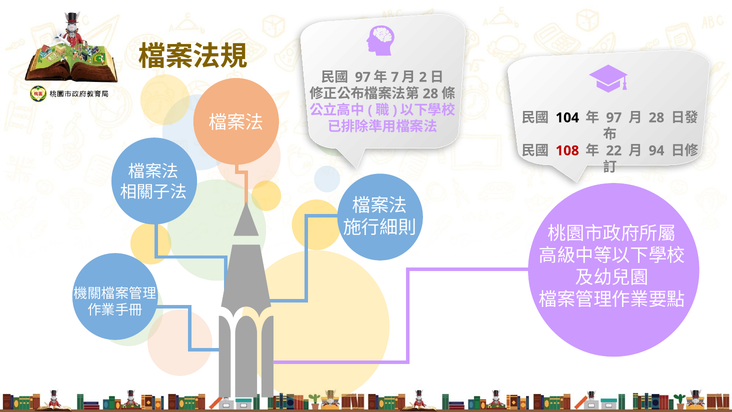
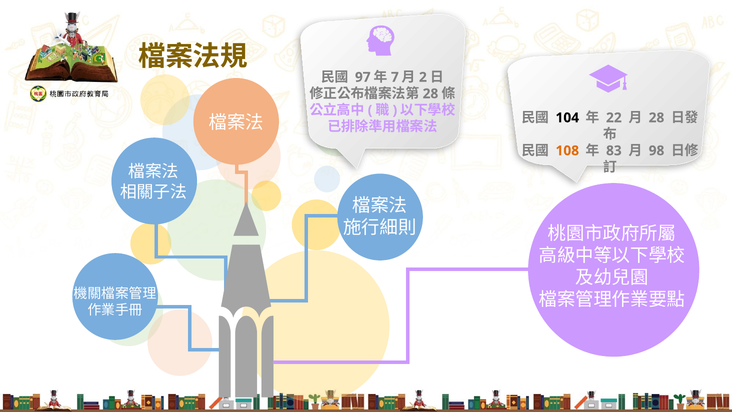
97 at (614, 118): 97 -> 22
108 colour: red -> orange
22: 22 -> 83
94: 94 -> 98
